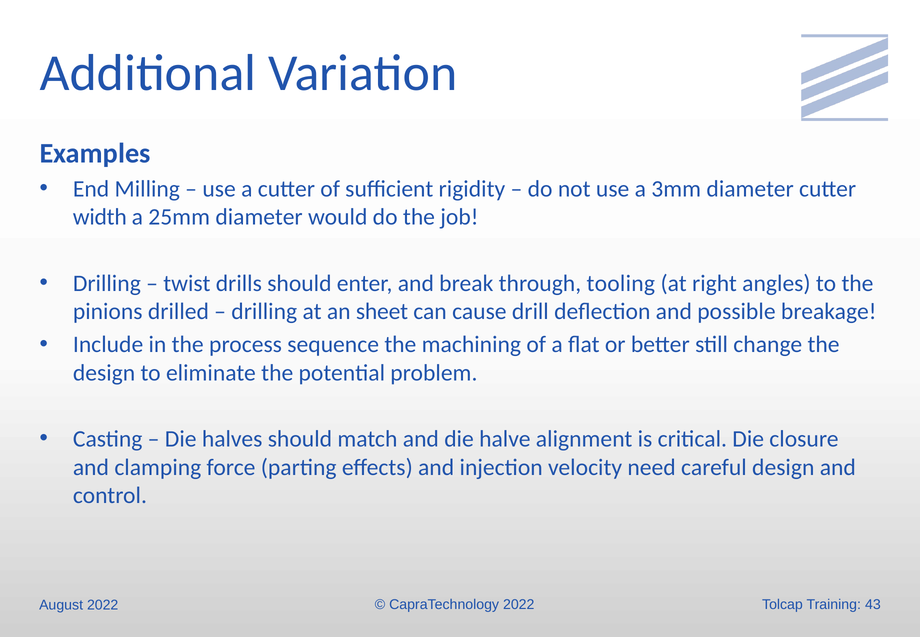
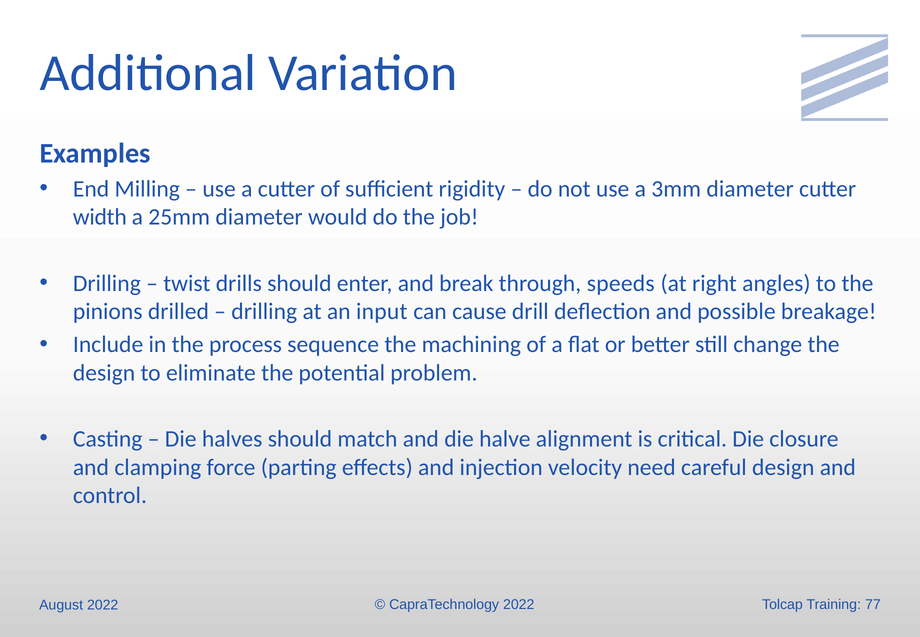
tooling: tooling -> speeds
sheet: sheet -> input
43: 43 -> 77
